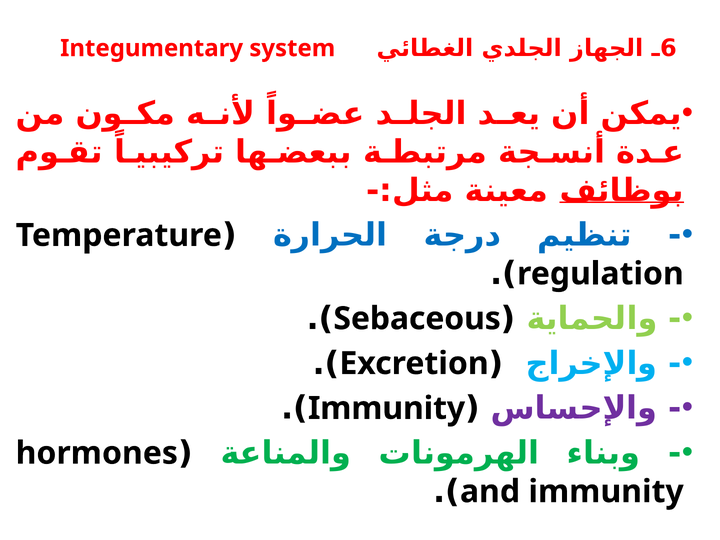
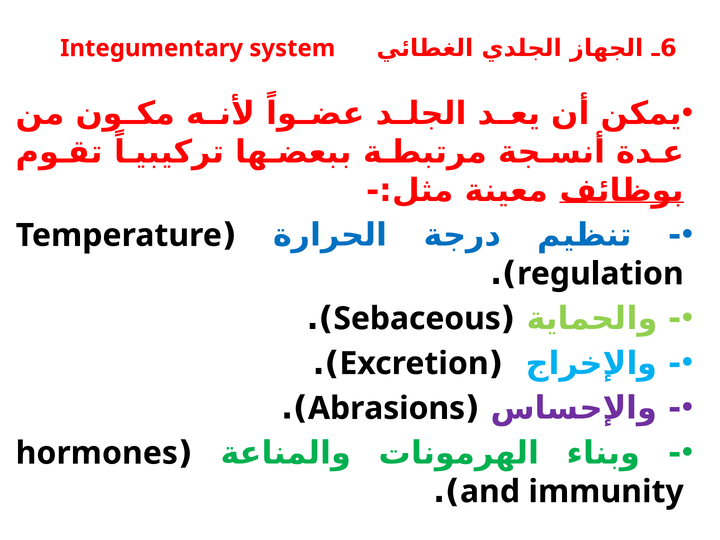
Immunity at (387, 408): Immunity -> Abrasions
